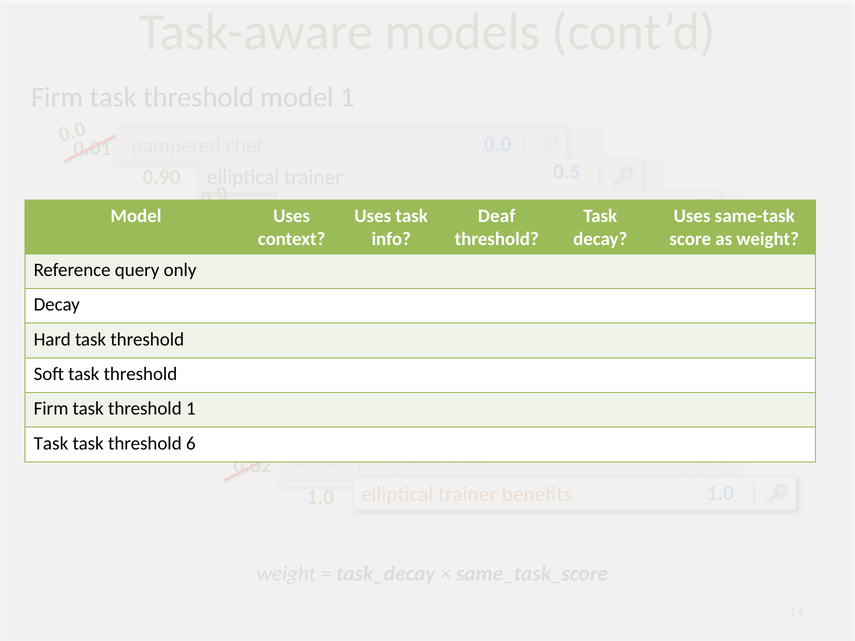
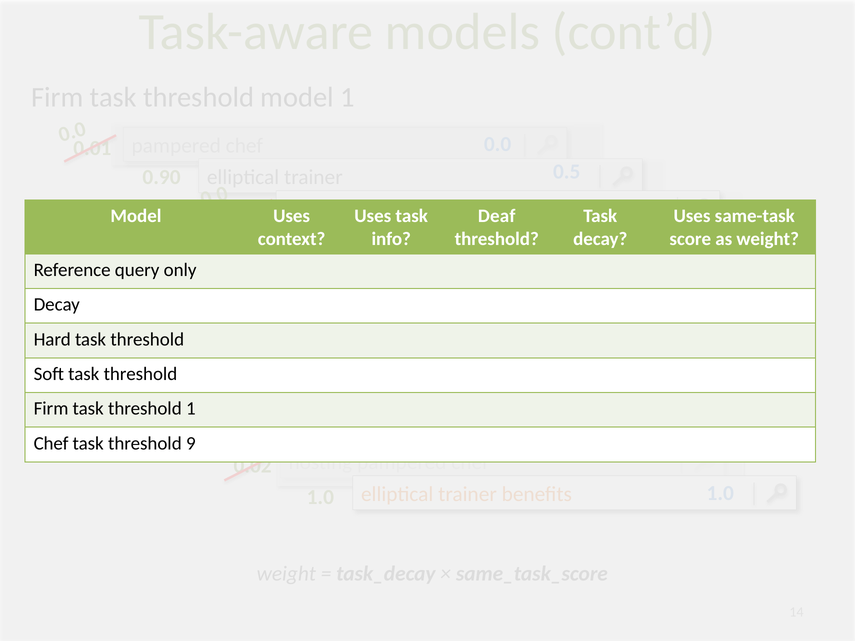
Task at (51, 443): Task -> Chef
6: 6 -> 9
